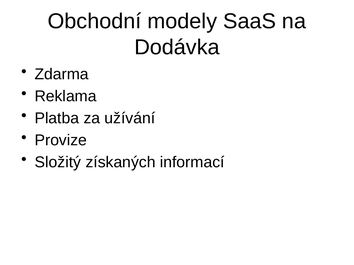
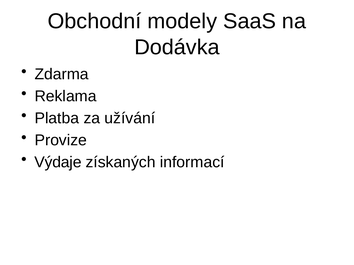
Složitý: Složitý -> Výdaje
